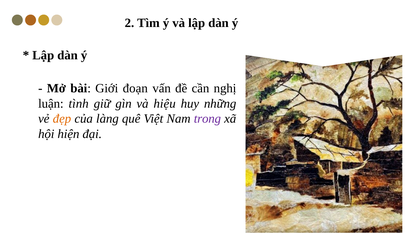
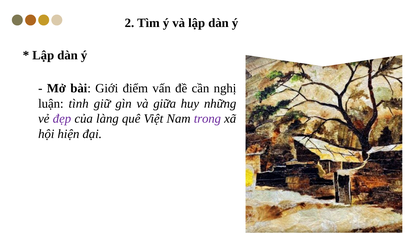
đoạn: đoạn -> điểm
hiệu: hiệu -> giữa
đẹp colour: orange -> purple
